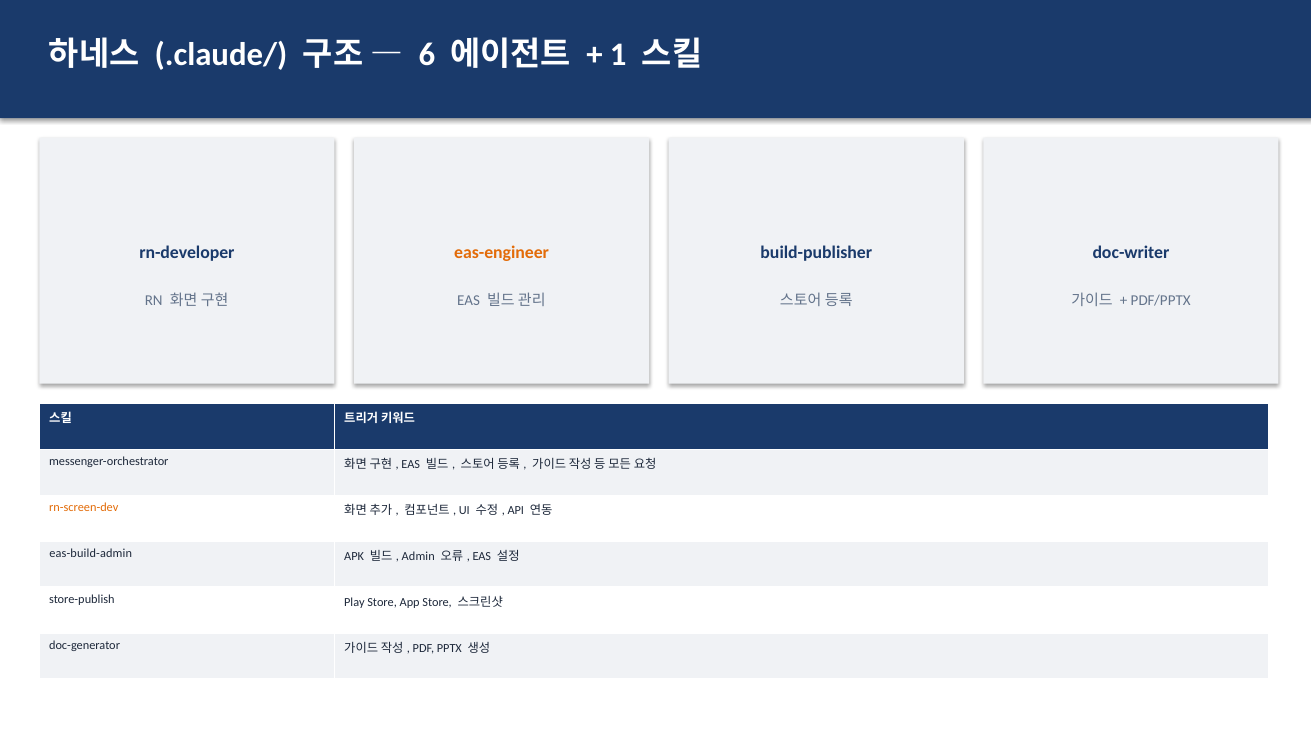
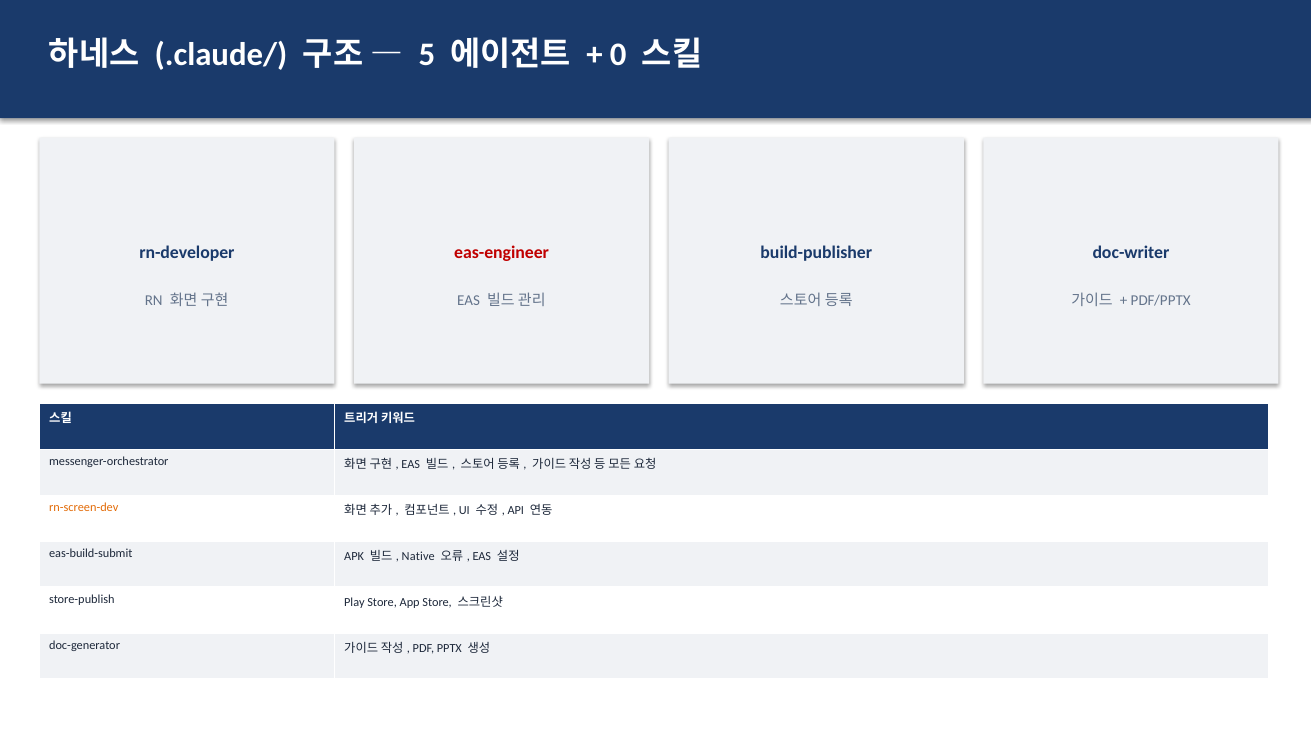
6: 6 -> 5
1: 1 -> 0
eas-engineer colour: orange -> red
eas-build-admin: eas-build-admin -> eas-build-submit
Admin: Admin -> Native
